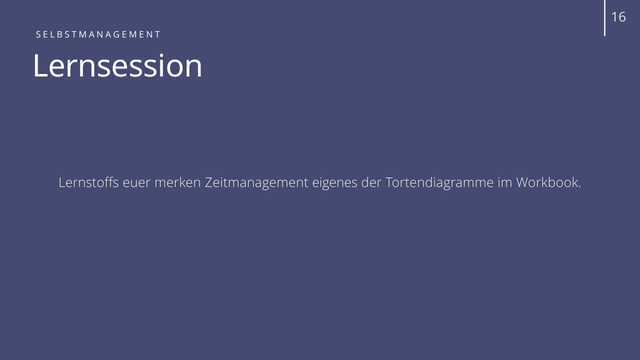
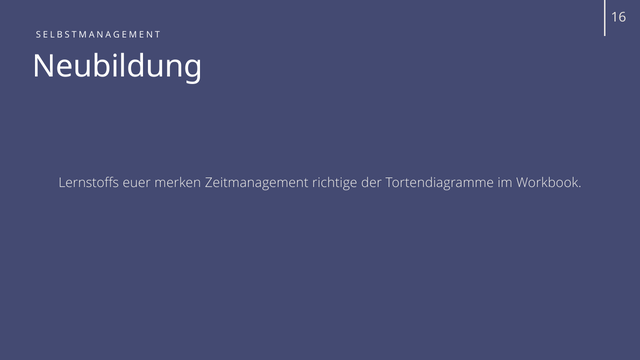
Lernsession: Lernsession -> Neubildung
eigenes: eigenes -> richtige
